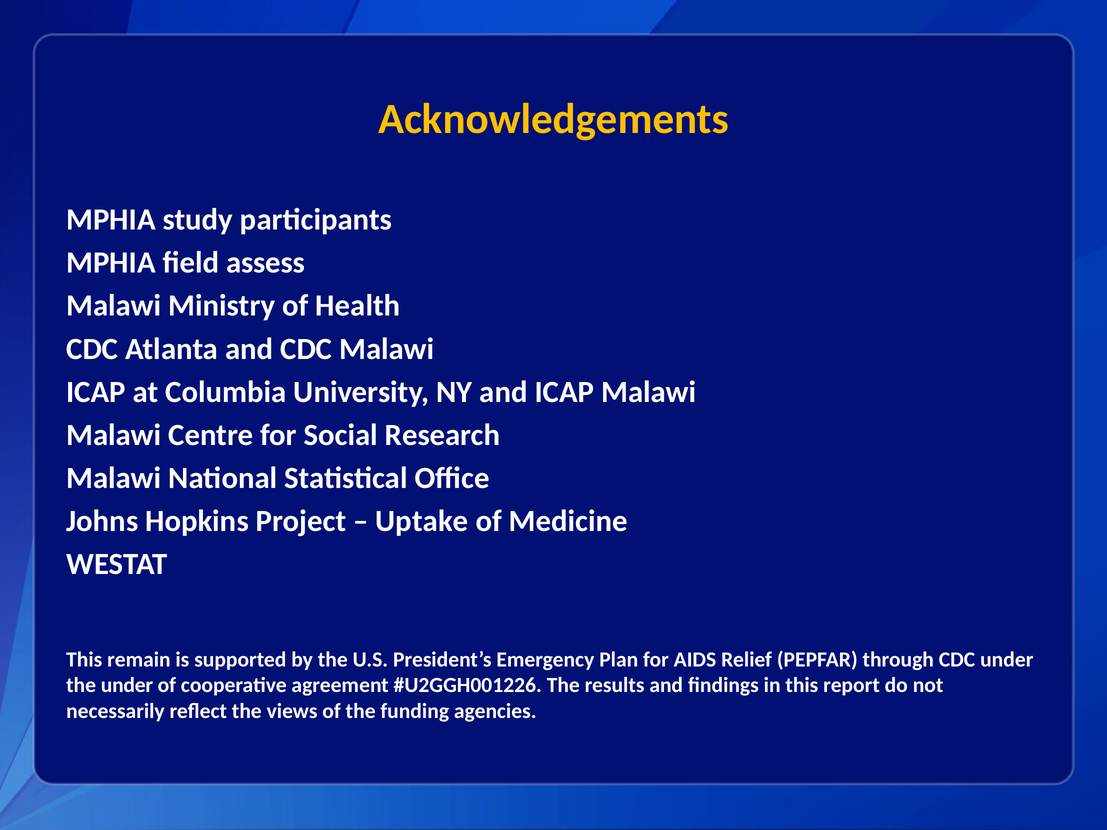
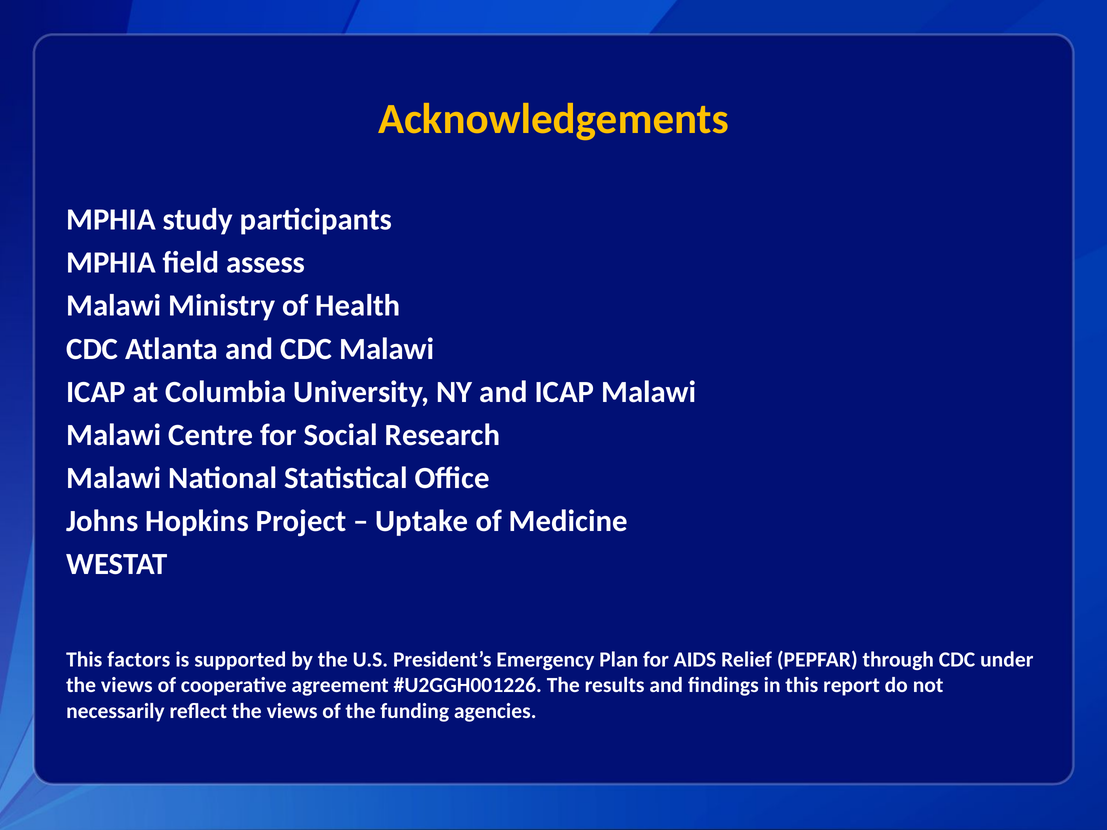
remain: remain -> factors
under at (127, 685): under -> views
